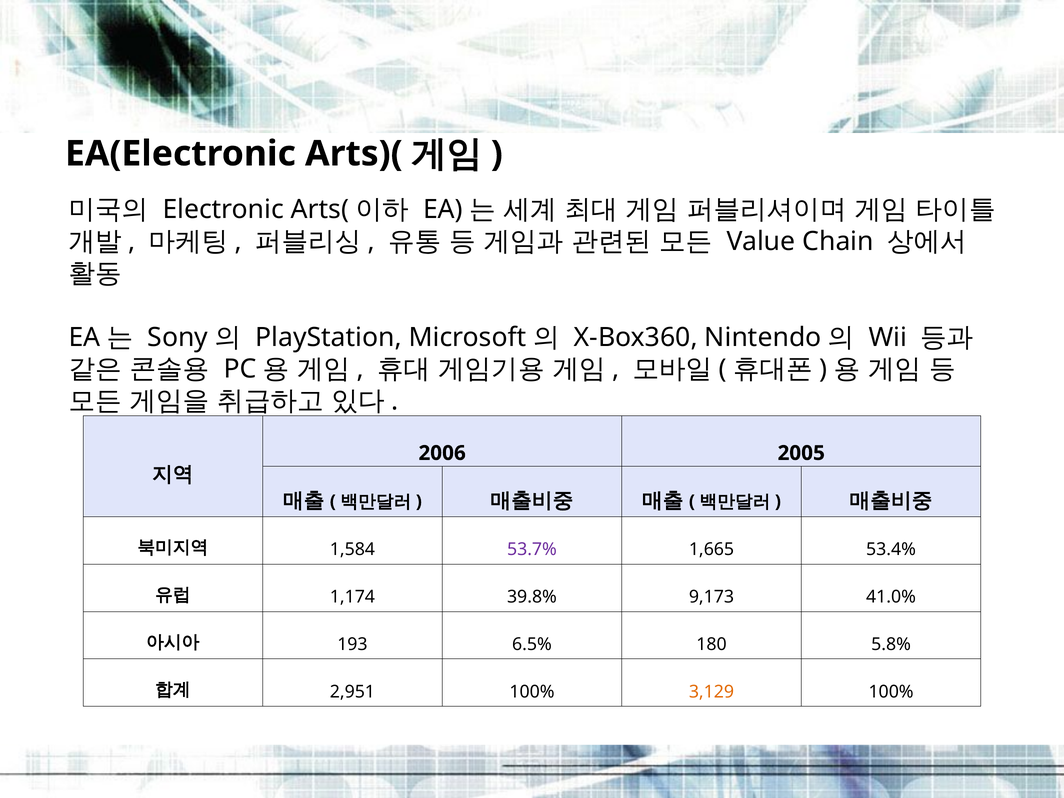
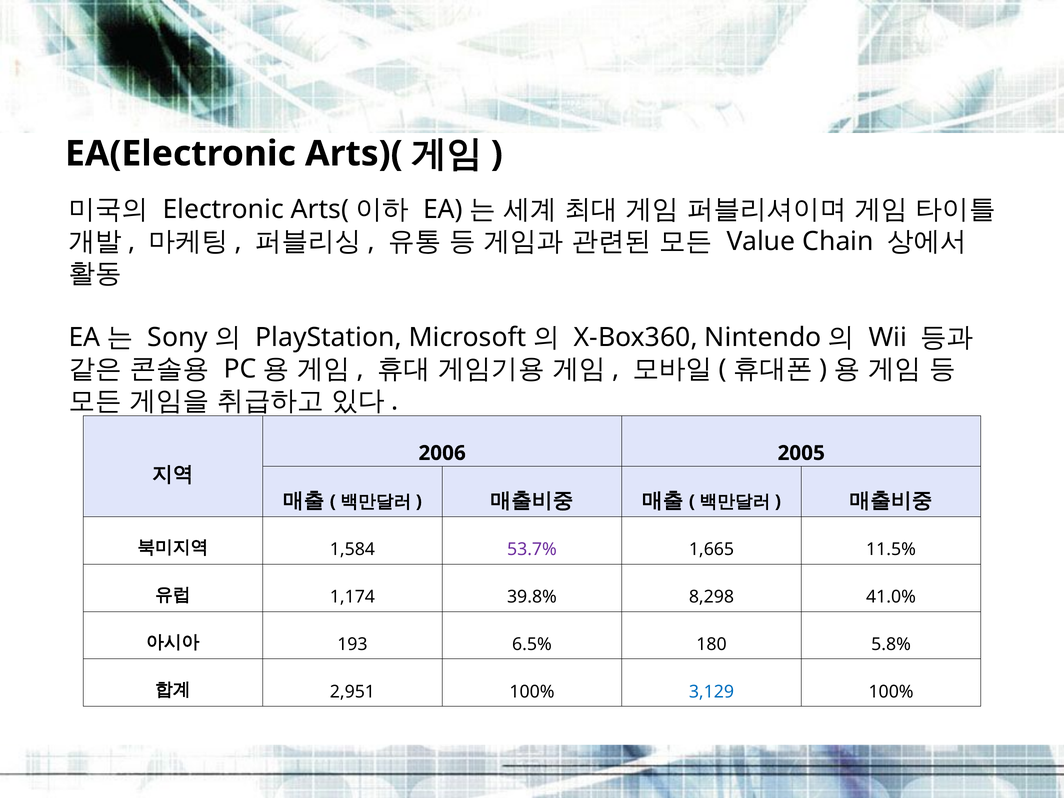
53.4%: 53.4% -> 11.5%
9,173: 9,173 -> 8,298
3,129 colour: orange -> blue
